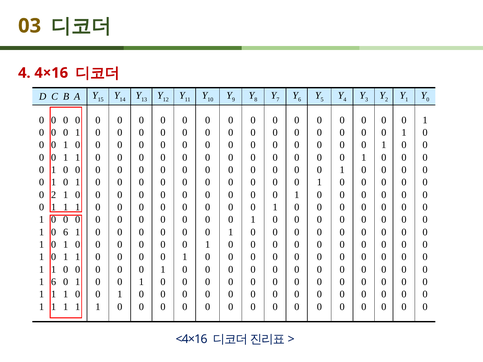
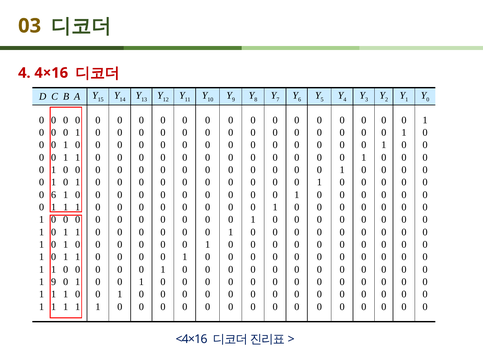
0 2: 2 -> 6
6 at (66, 232): 6 -> 1
1 6: 6 -> 9
